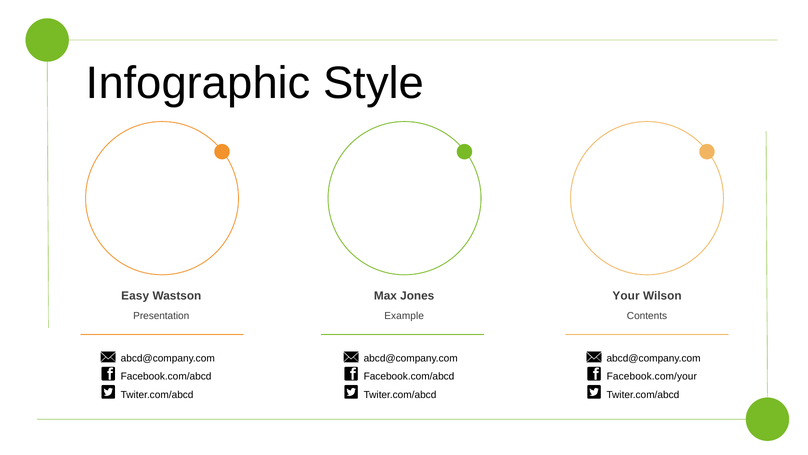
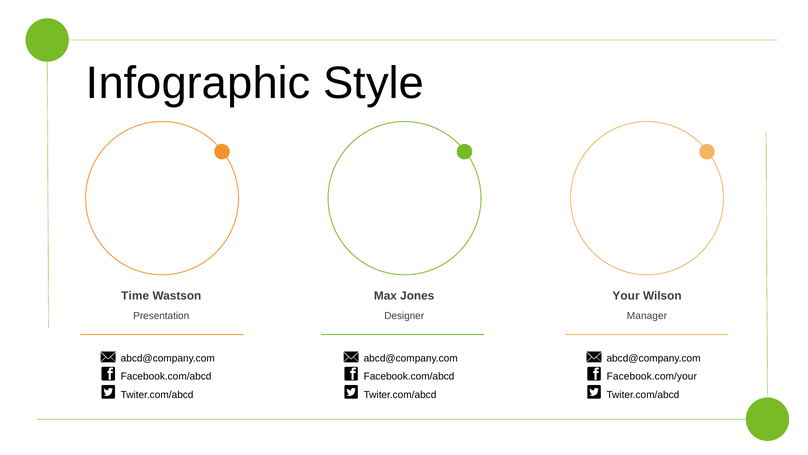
Easy: Easy -> Time
Example: Example -> Designer
Contents: Contents -> Manager
